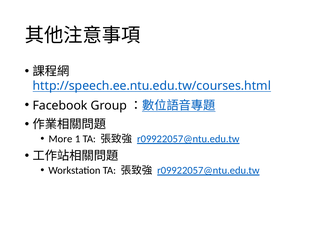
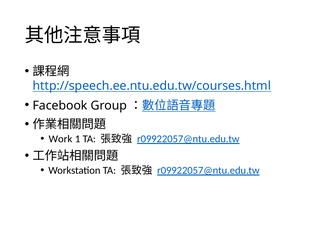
More: More -> Work
